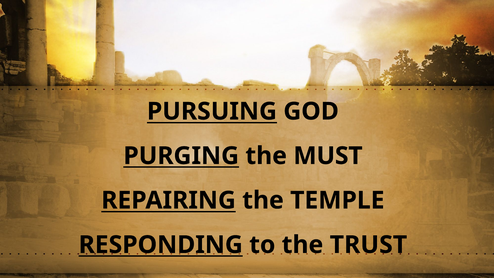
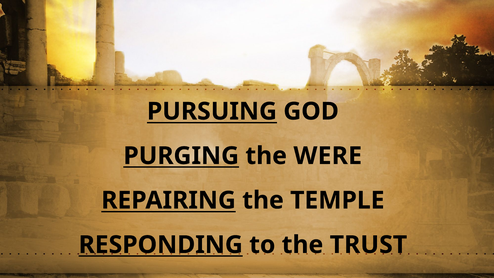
MUST: MUST -> WERE
